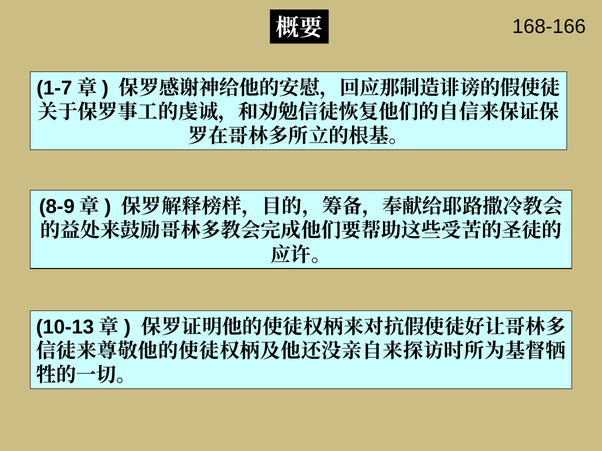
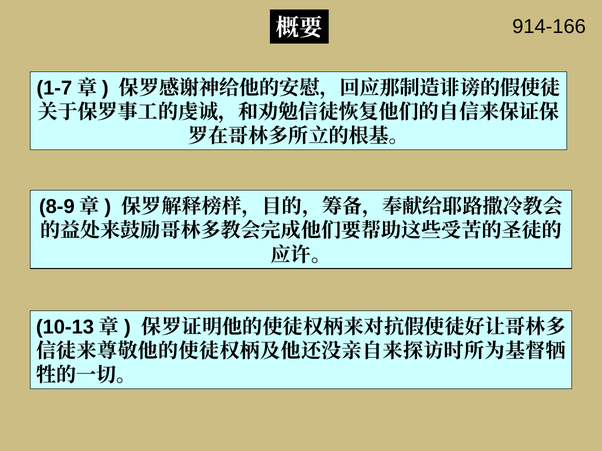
168-166: 168-166 -> 914-166
